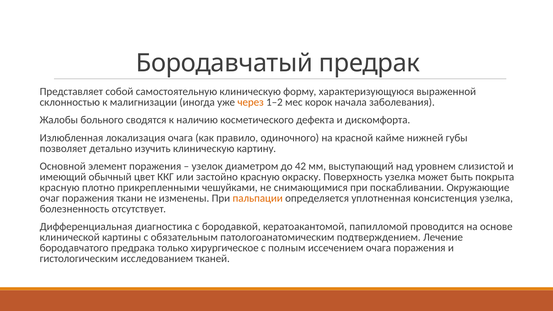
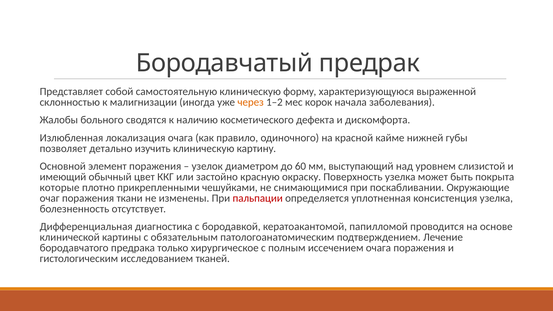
42: 42 -> 60
красную at (60, 188): красную -> которые
пальпации colour: orange -> red
